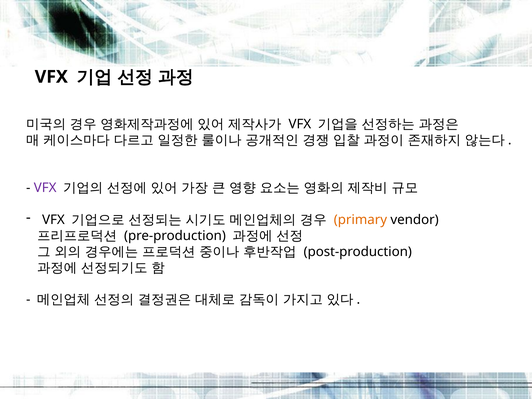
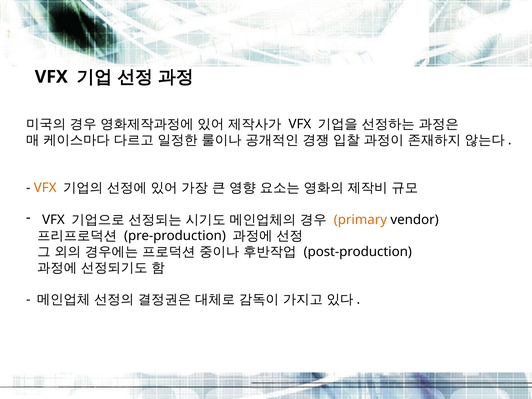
VFX at (45, 188) colour: purple -> orange
